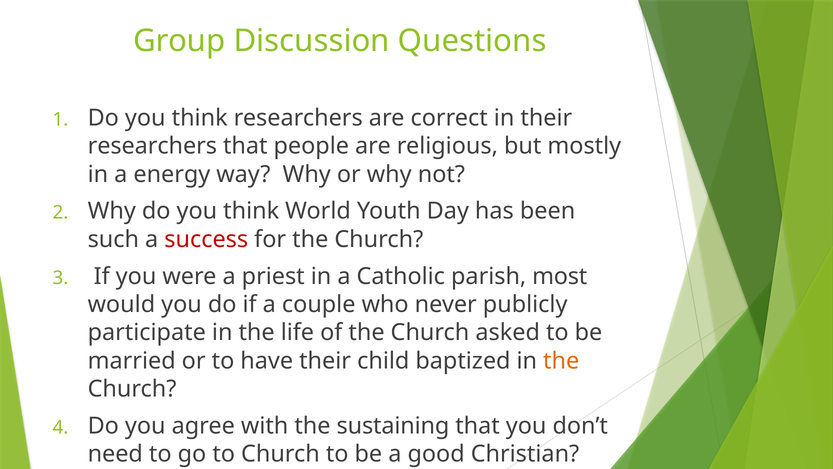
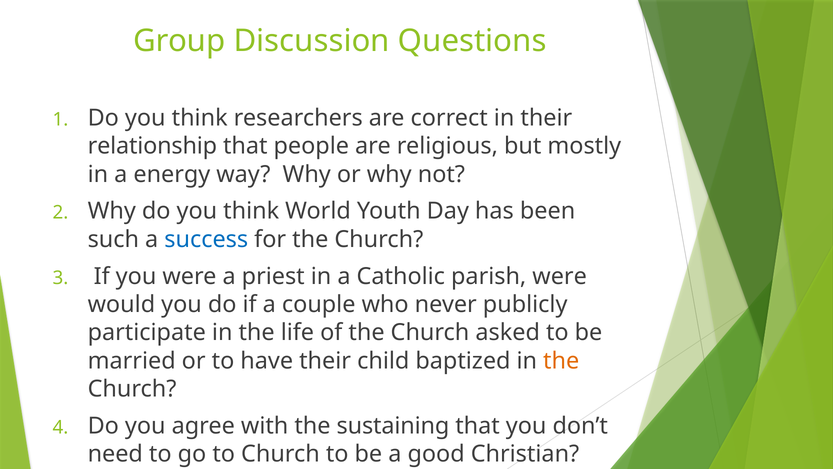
researchers at (152, 146): researchers -> relationship
success colour: red -> blue
parish most: most -> were
